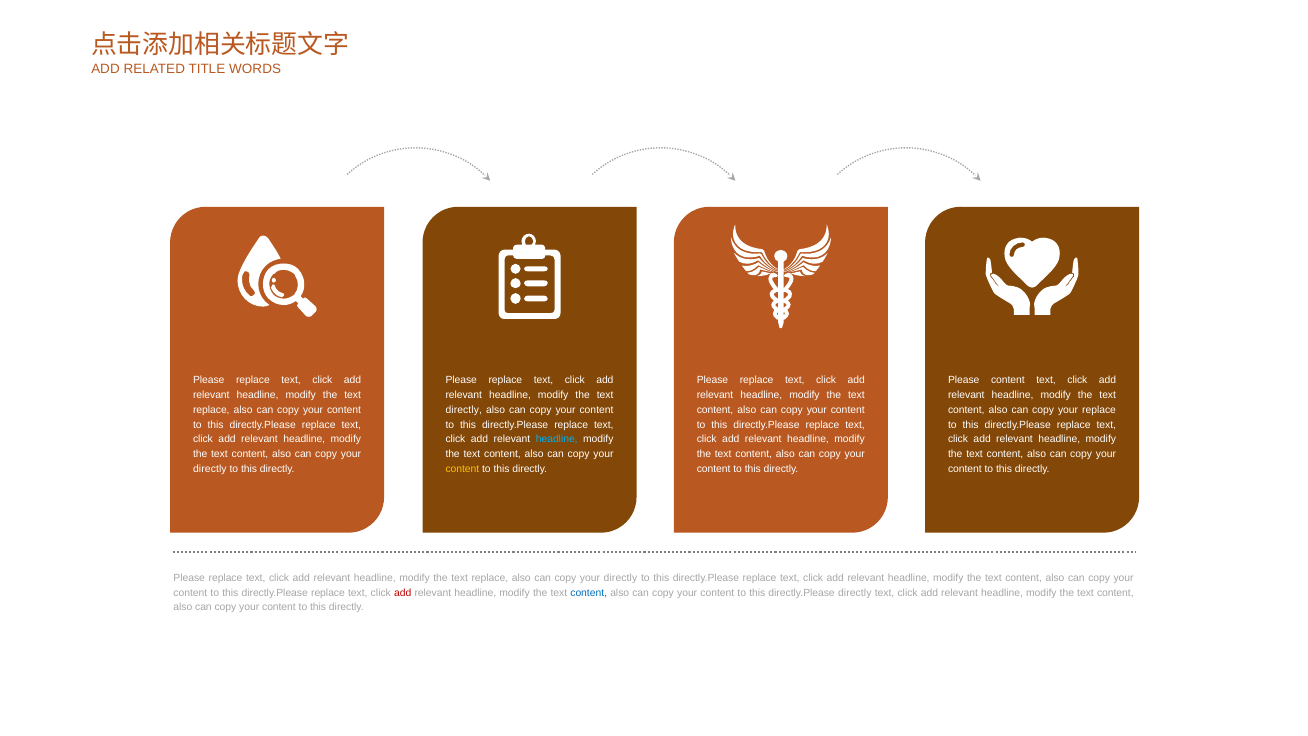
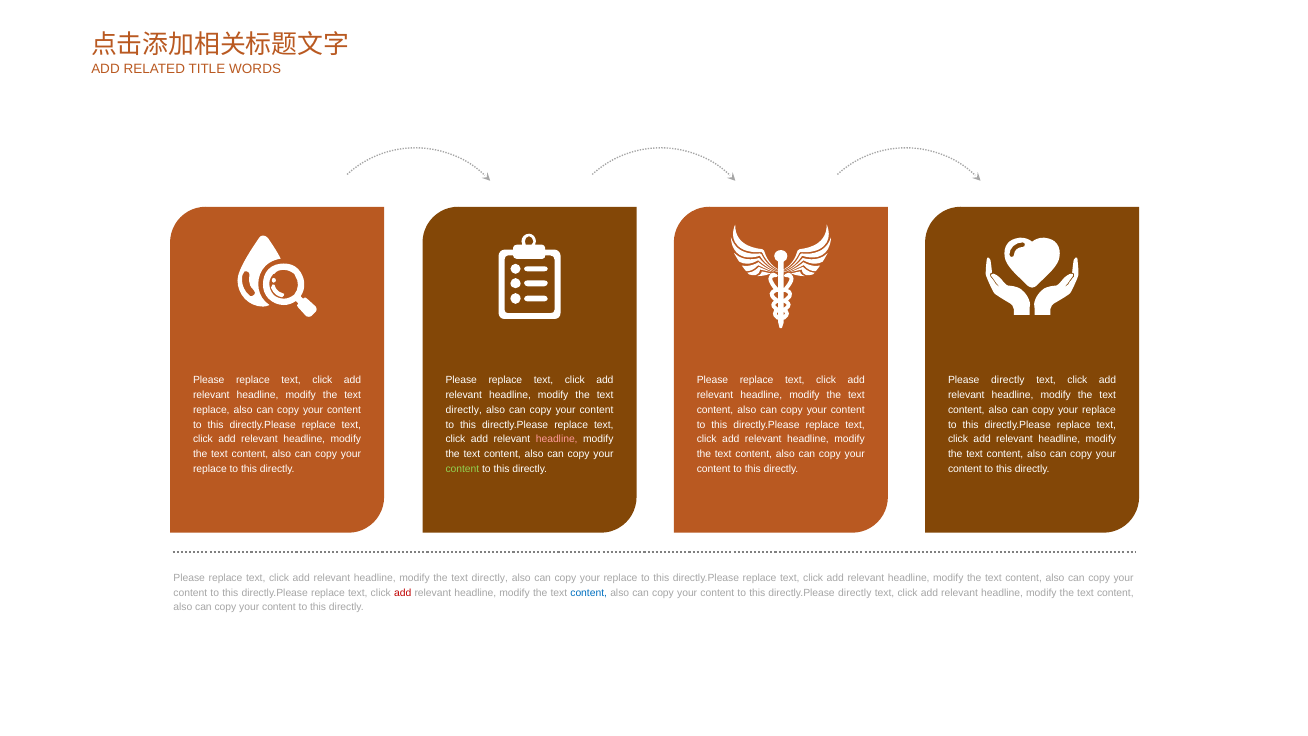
Please content: content -> directly
headline at (557, 439) colour: light blue -> pink
directly at (210, 469): directly -> replace
content at (462, 469) colour: yellow -> light green
replace at (490, 578): replace -> directly
directly at (620, 578): directly -> replace
